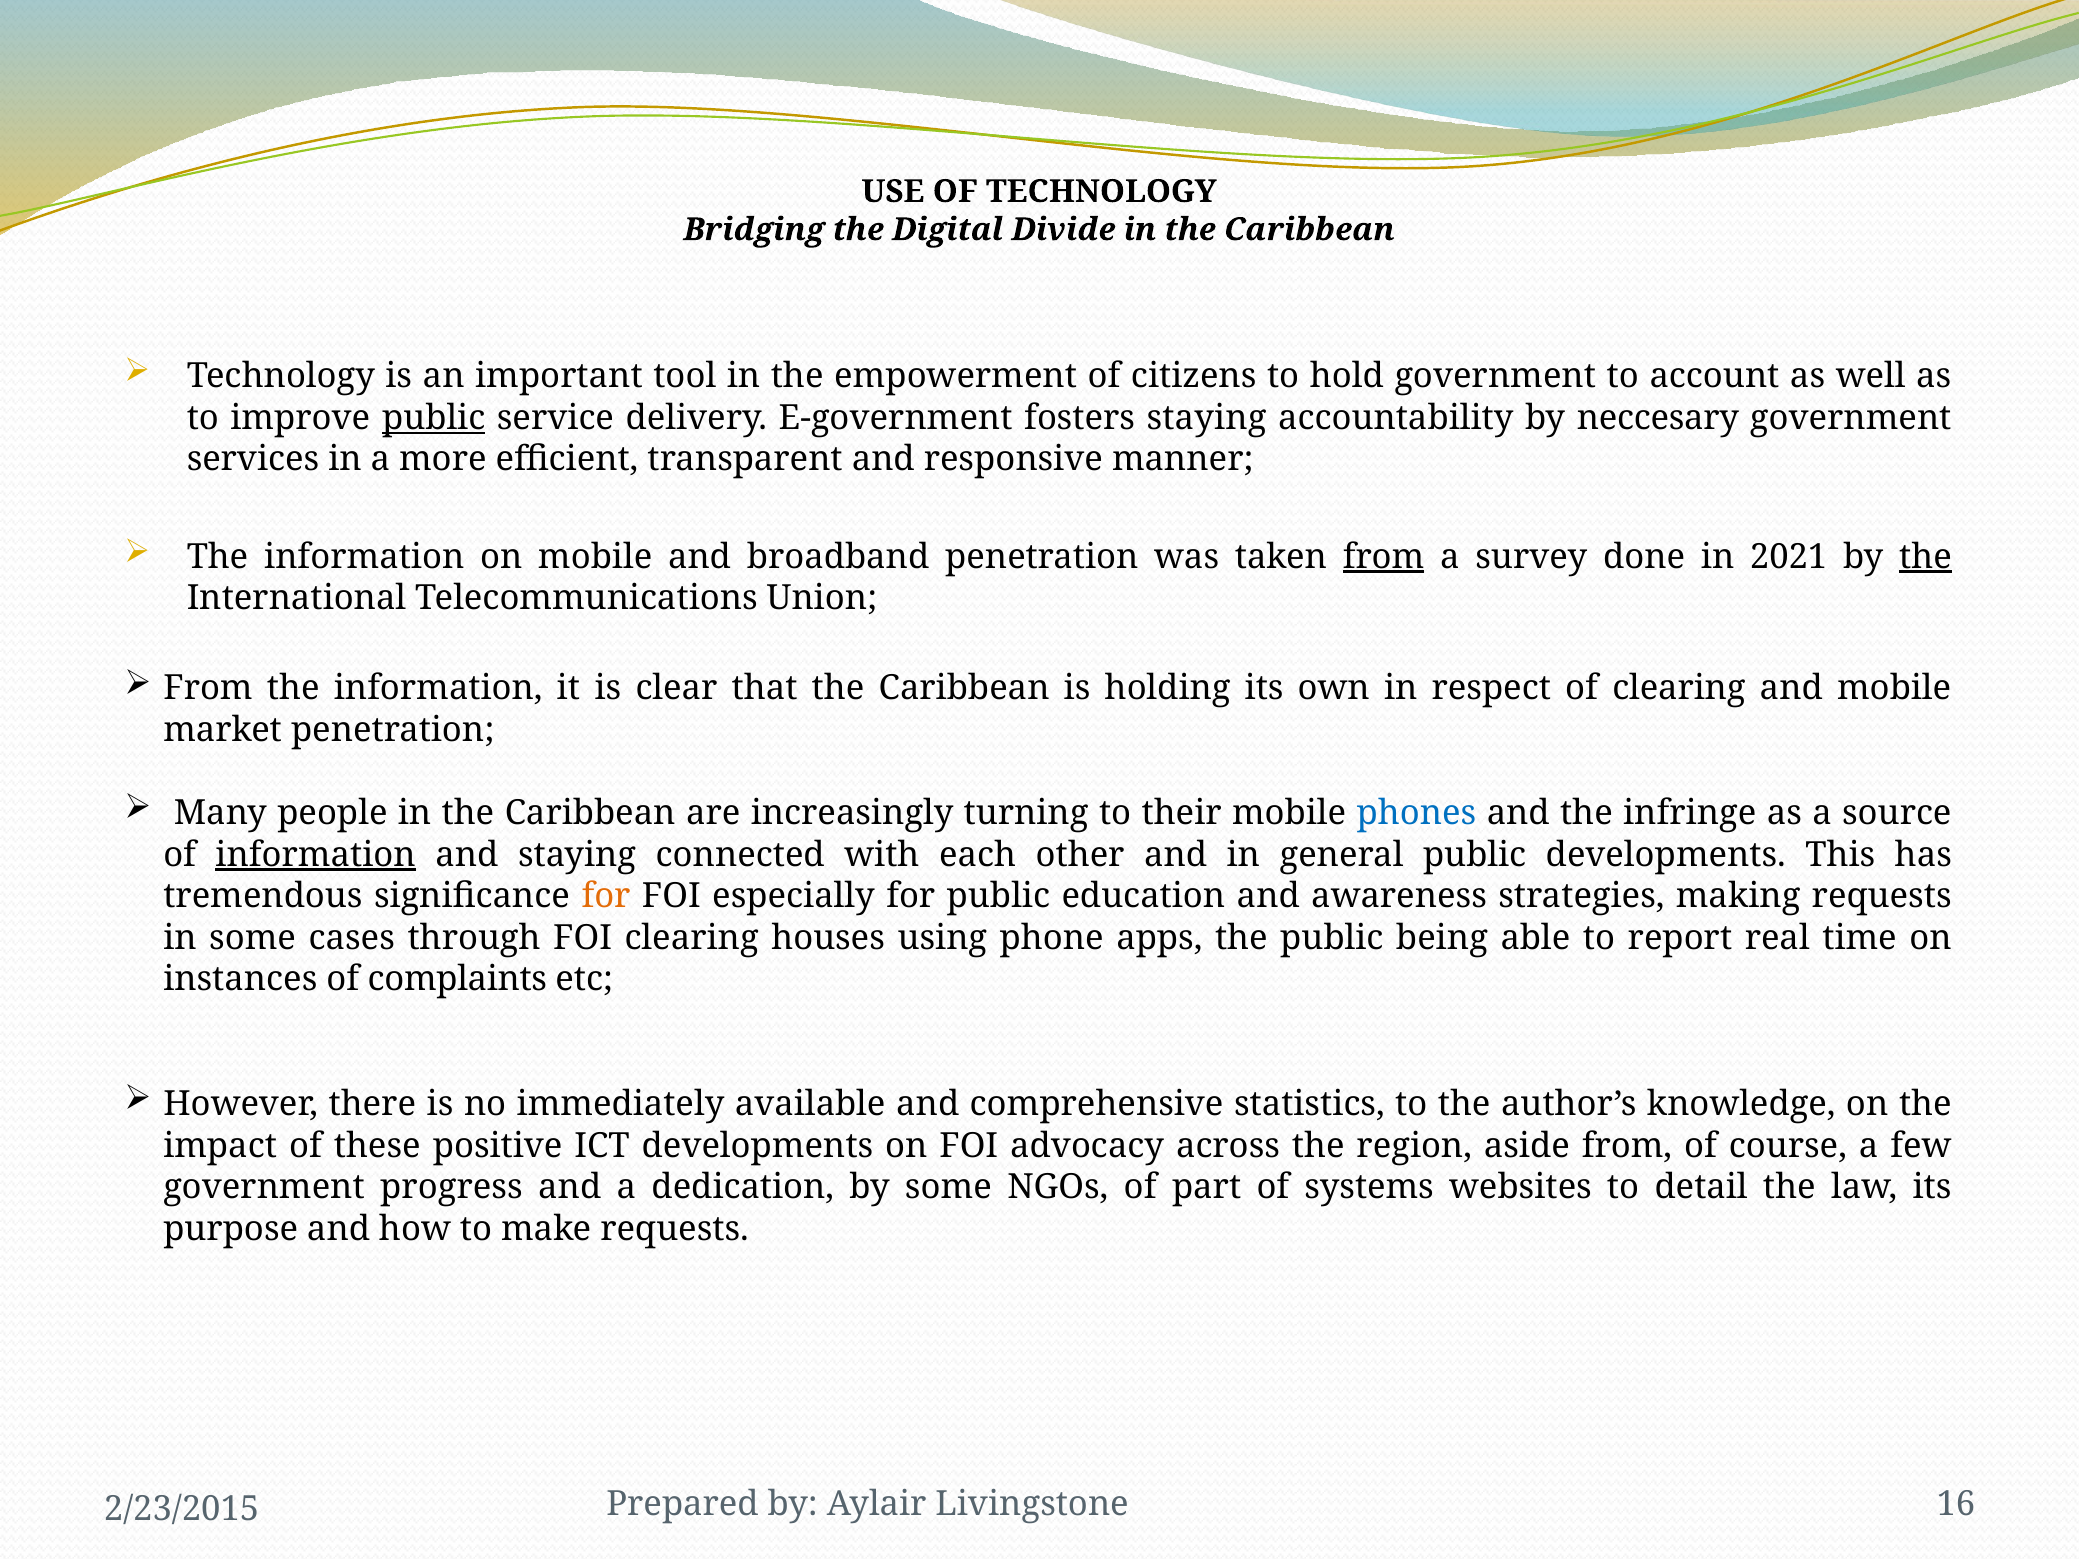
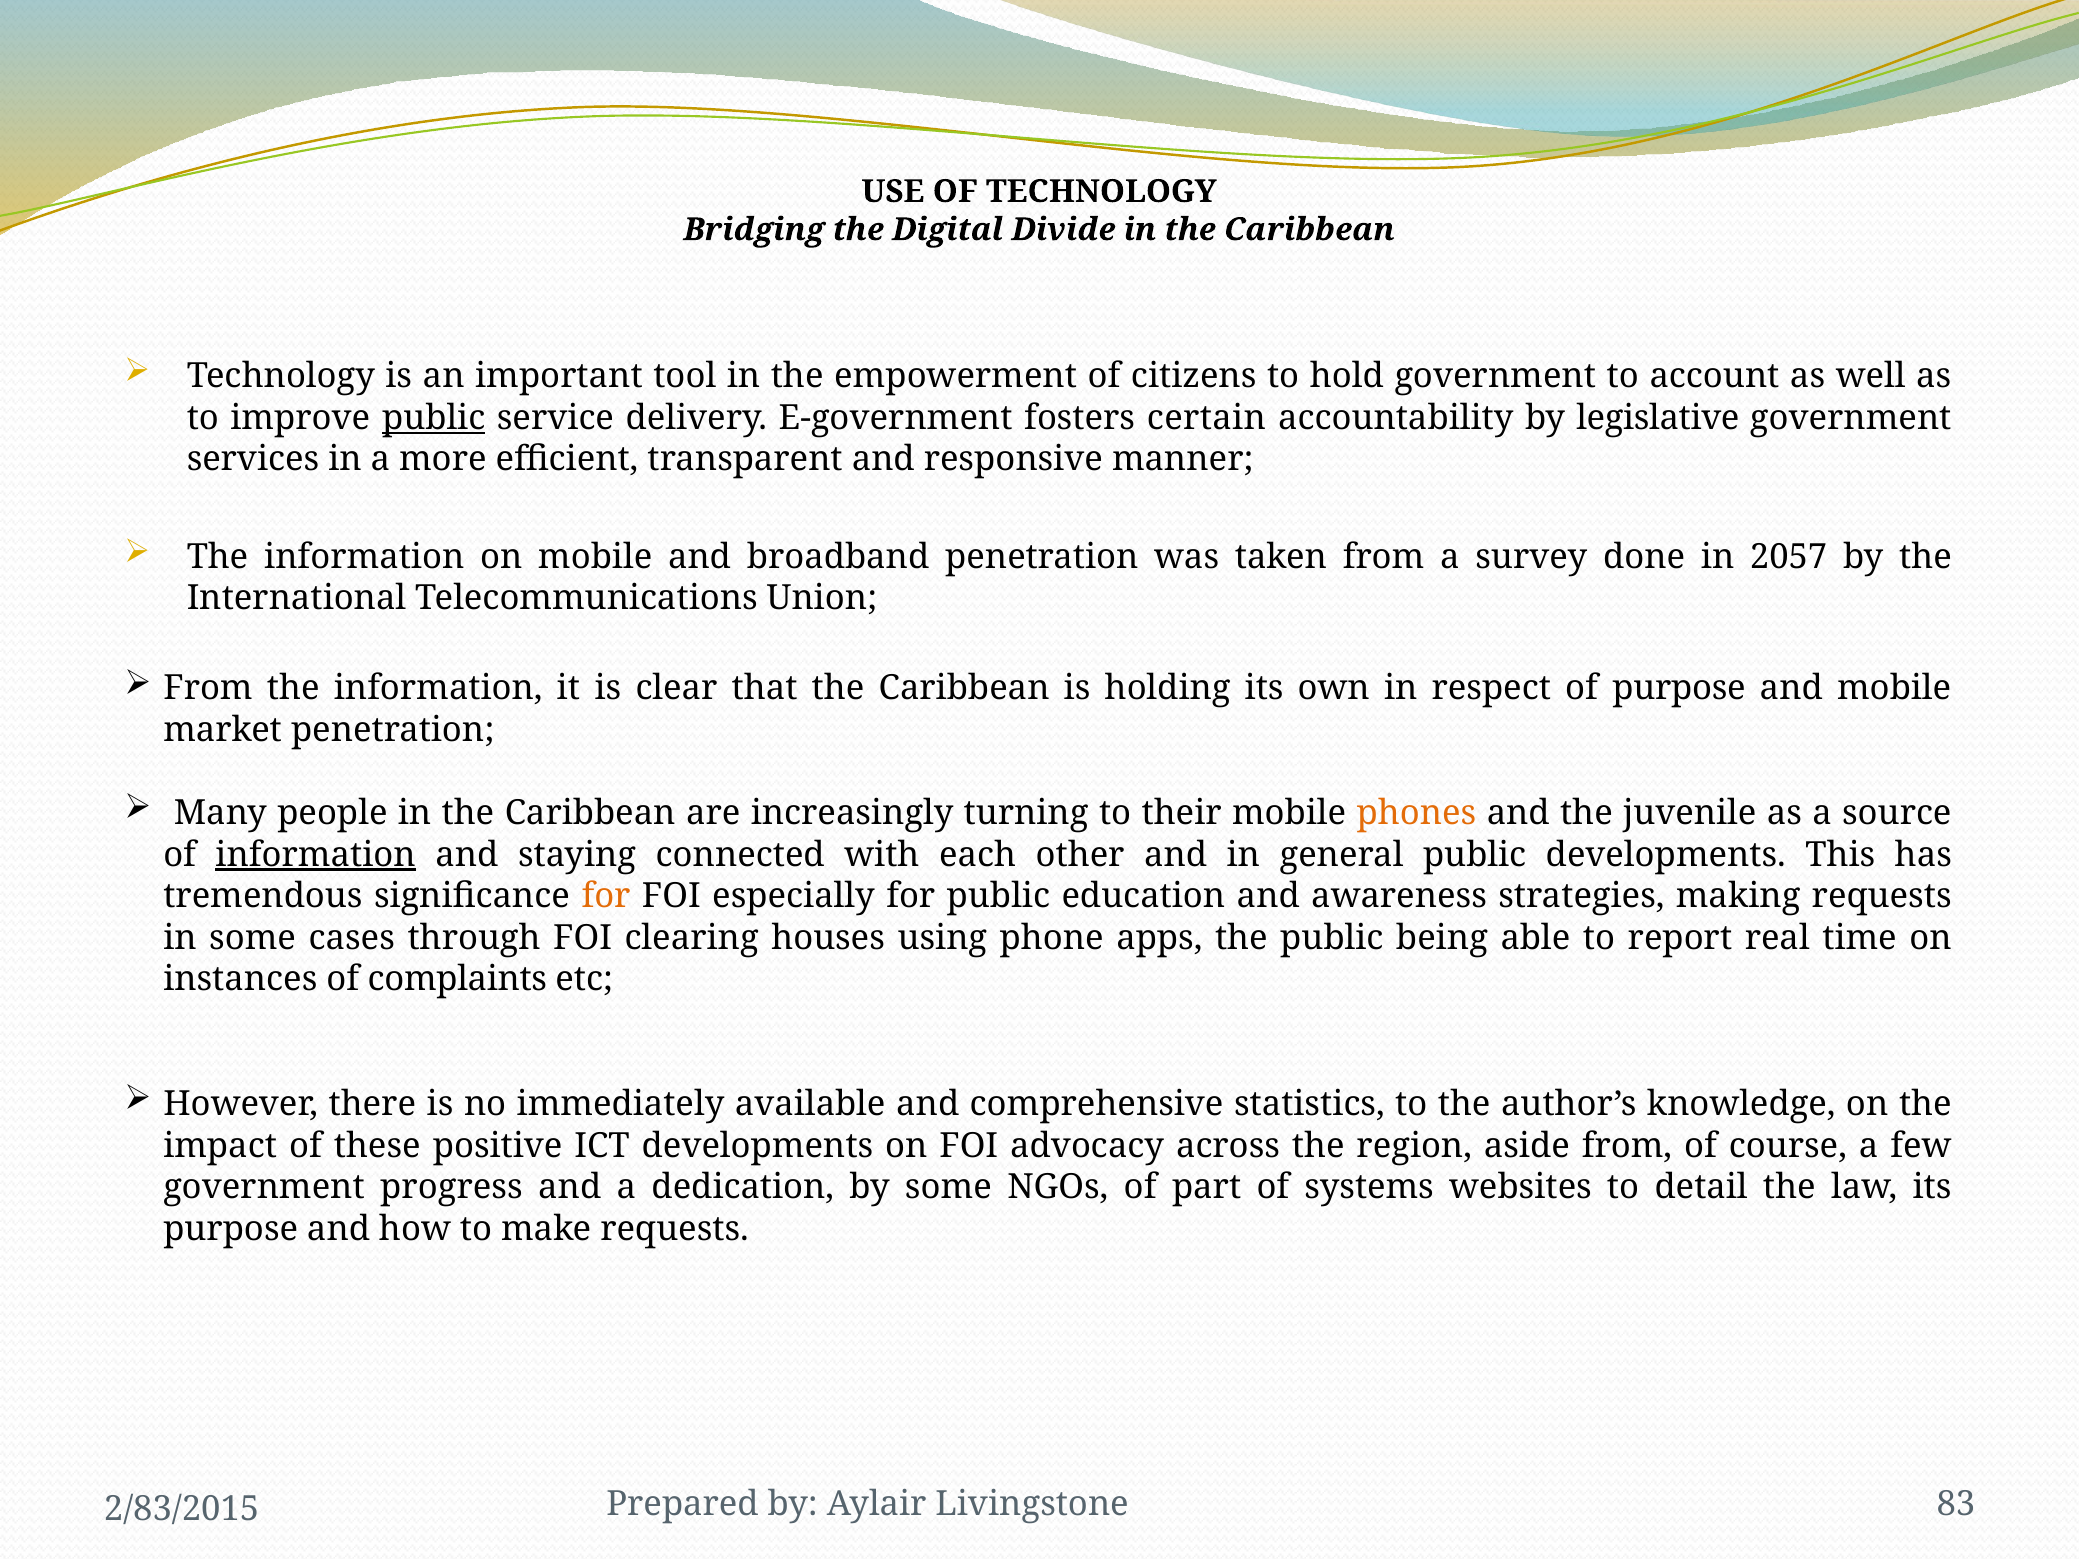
fosters staying: staying -> certain
neccesary: neccesary -> legislative
from at (1384, 557) underline: present -> none
2021: 2021 -> 2057
the at (1925, 557) underline: present -> none
of clearing: clearing -> purpose
phones colour: blue -> orange
infringe: infringe -> juvenile
16: 16 -> 83
2/23/2015: 2/23/2015 -> 2/83/2015
